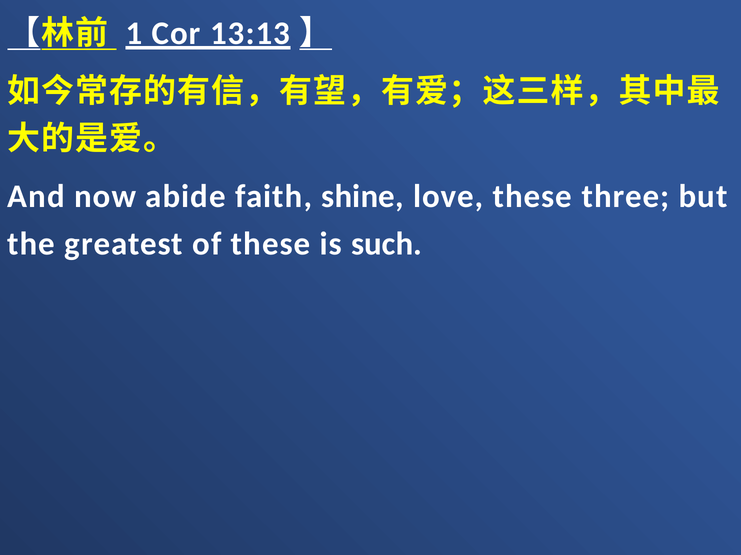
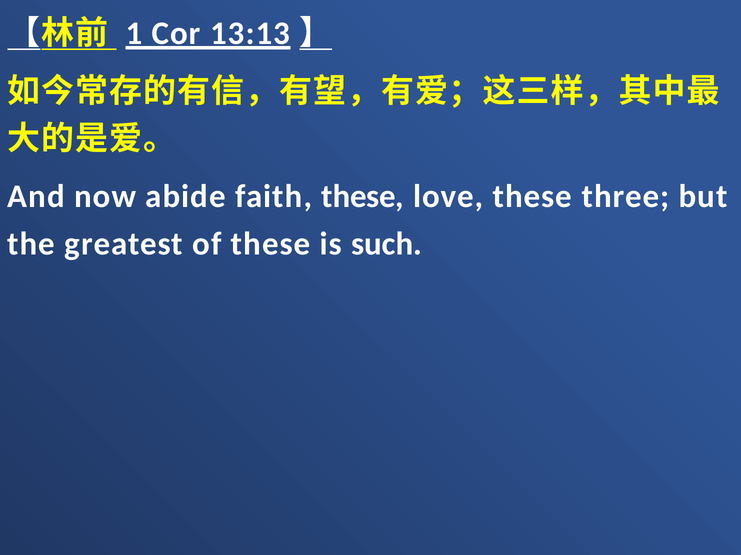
faith shine: shine -> these
